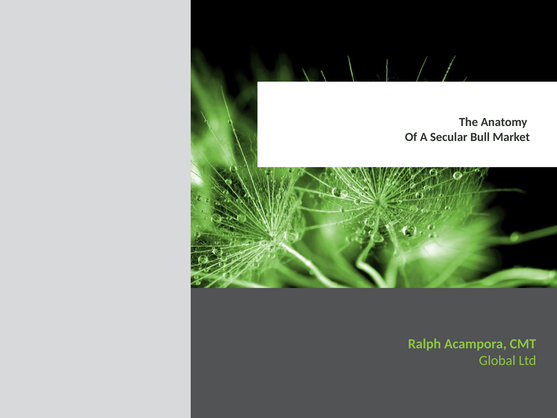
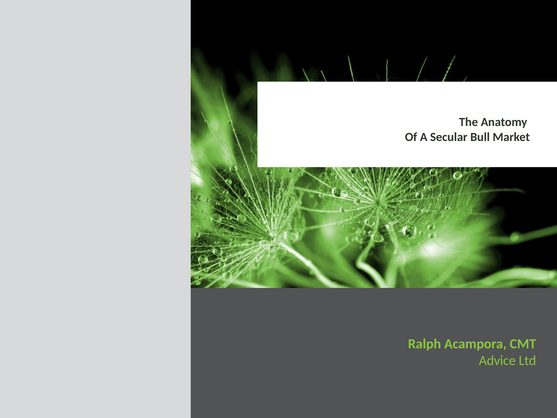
Global: Global -> Advice
